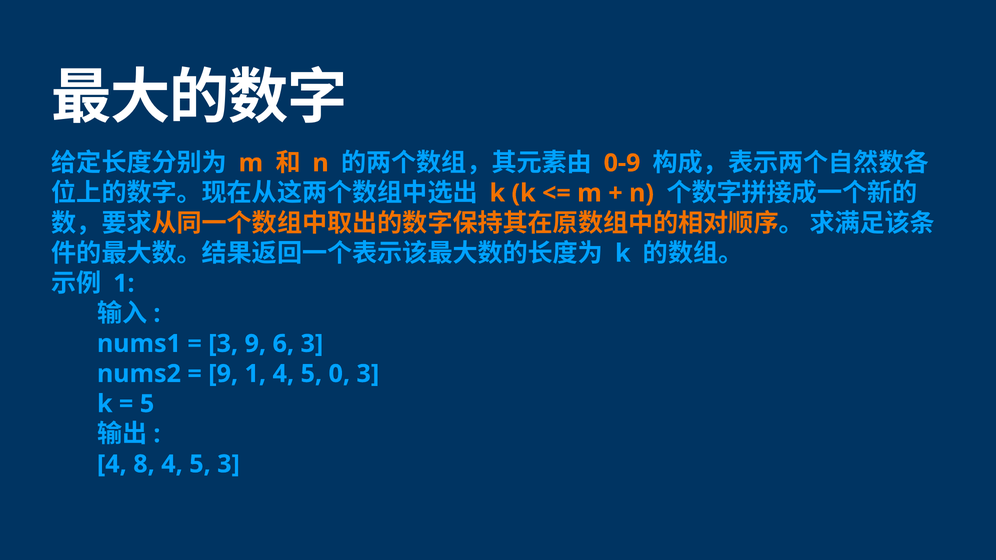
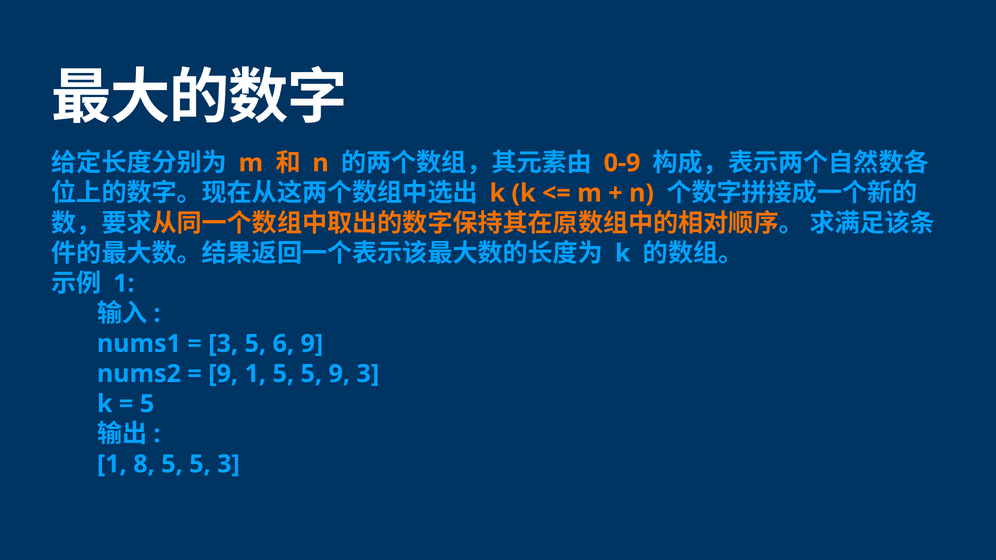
3 9: 9 -> 5
6 3: 3 -> 9
1 4: 4 -> 5
5 0: 0 -> 9
4 at (112, 464): 4 -> 1
8 4: 4 -> 5
